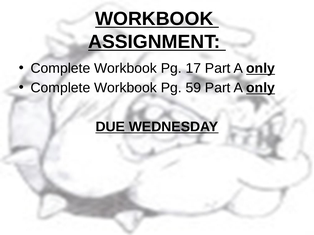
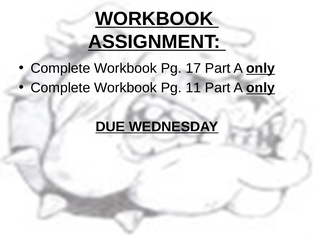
59: 59 -> 11
